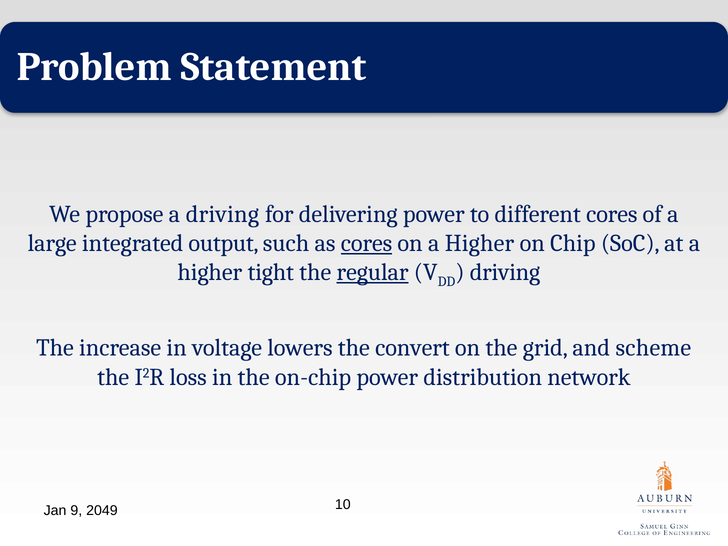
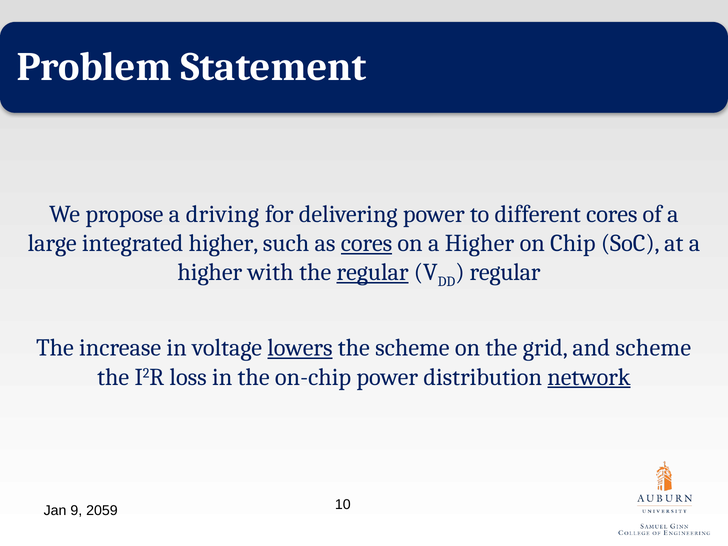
integrated output: output -> higher
tight: tight -> with
driving at (505, 272): driving -> regular
lowers underline: none -> present
the convert: convert -> scheme
network underline: none -> present
2049: 2049 -> 2059
